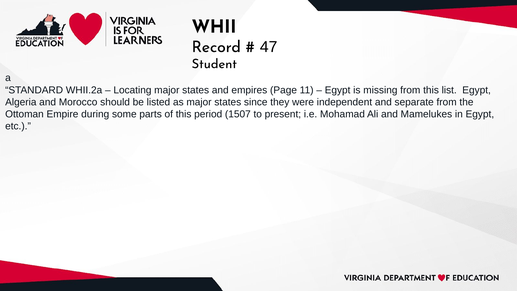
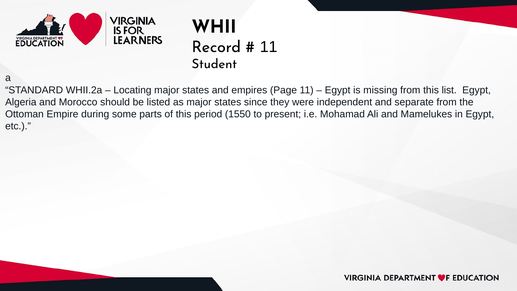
47 at (269, 47): 47 -> 11
1507: 1507 -> 1550
